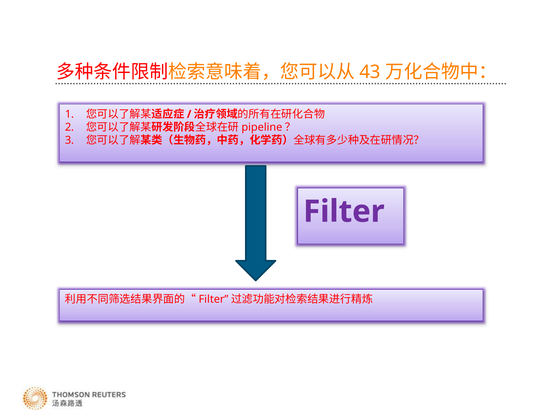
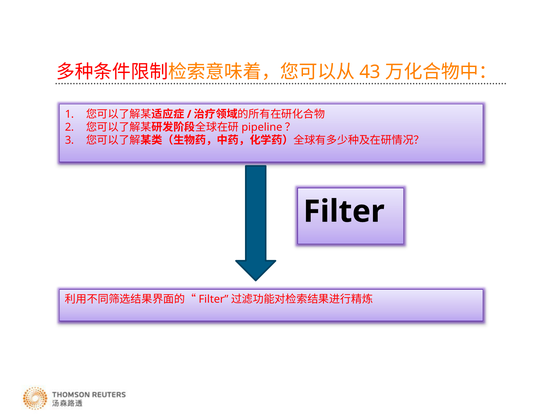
Filter colour: purple -> black
